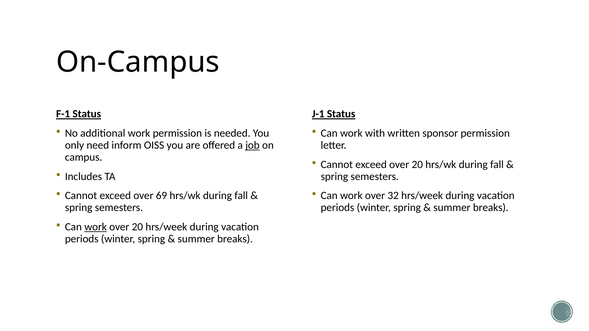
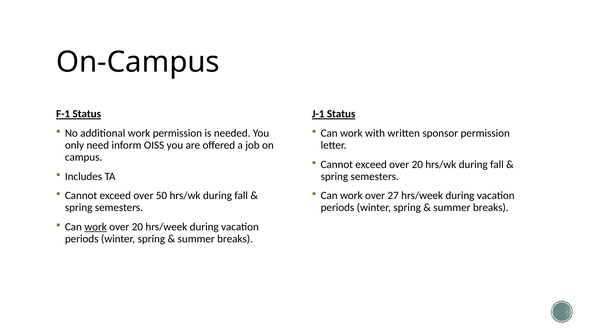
job underline: present -> none
69: 69 -> 50
32: 32 -> 27
